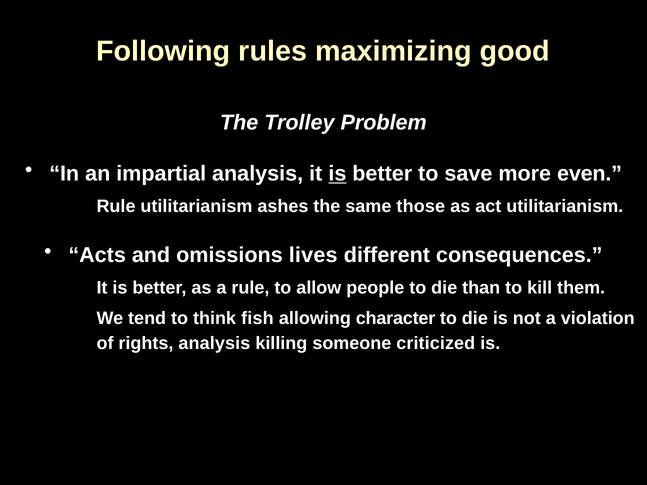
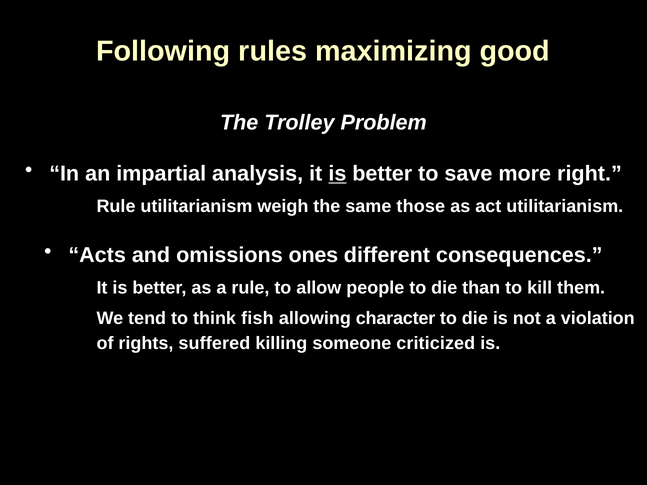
even: even -> right
ashes: ashes -> weigh
lives: lives -> ones
rights analysis: analysis -> suffered
